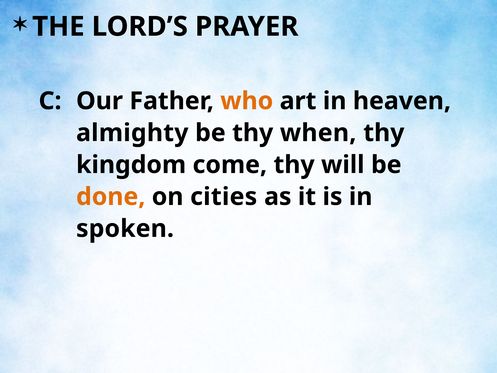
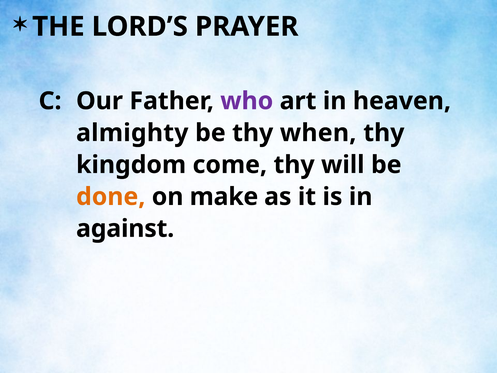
who colour: orange -> purple
cities: cities -> make
spoken: spoken -> against
